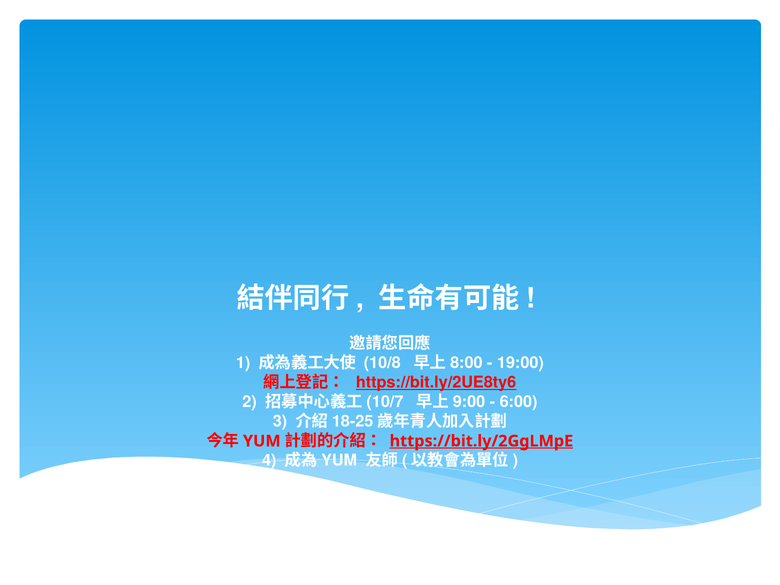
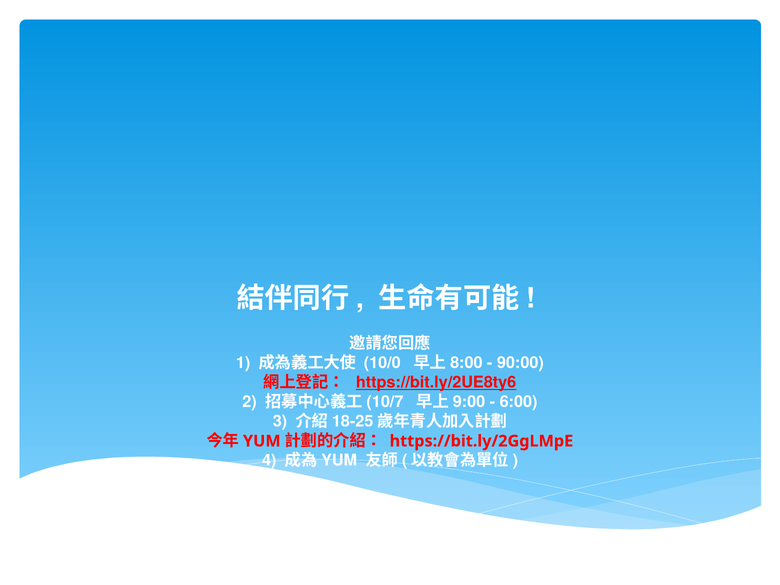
10/8: 10/8 -> 10/0
19:00: 19:00 -> 90:00
https://bit.ly/2GgLMpE underline: present -> none
